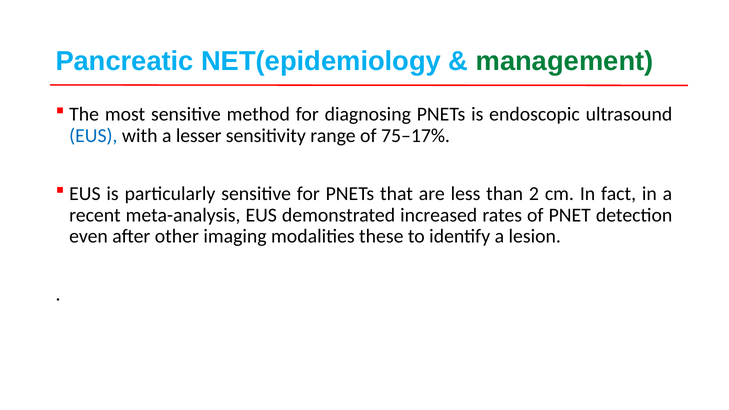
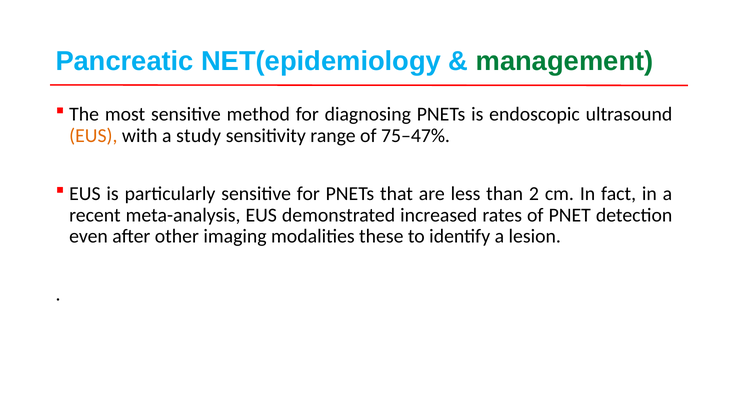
EUS at (93, 136) colour: blue -> orange
lesser: lesser -> study
75–17%: 75–17% -> 75–47%
